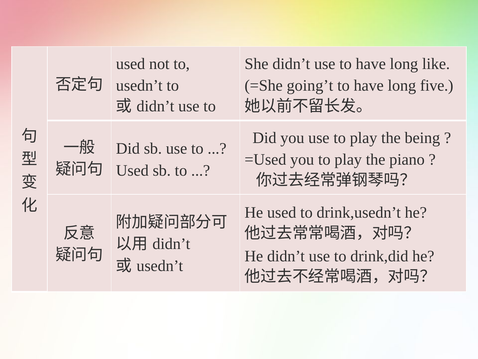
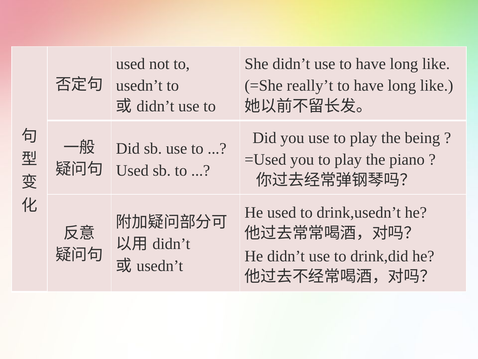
going’t: going’t -> really’t
five at (437, 86): five -> like
